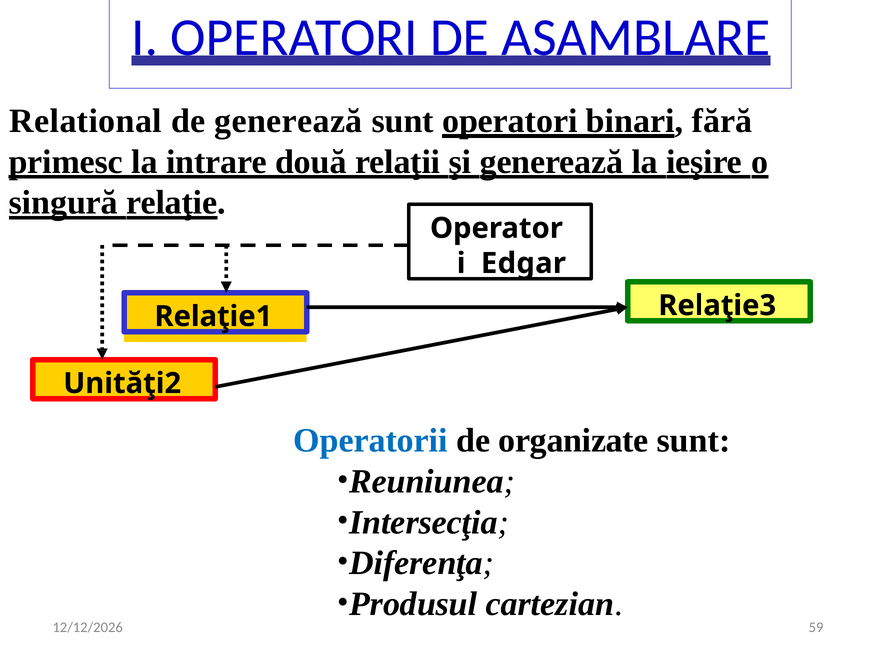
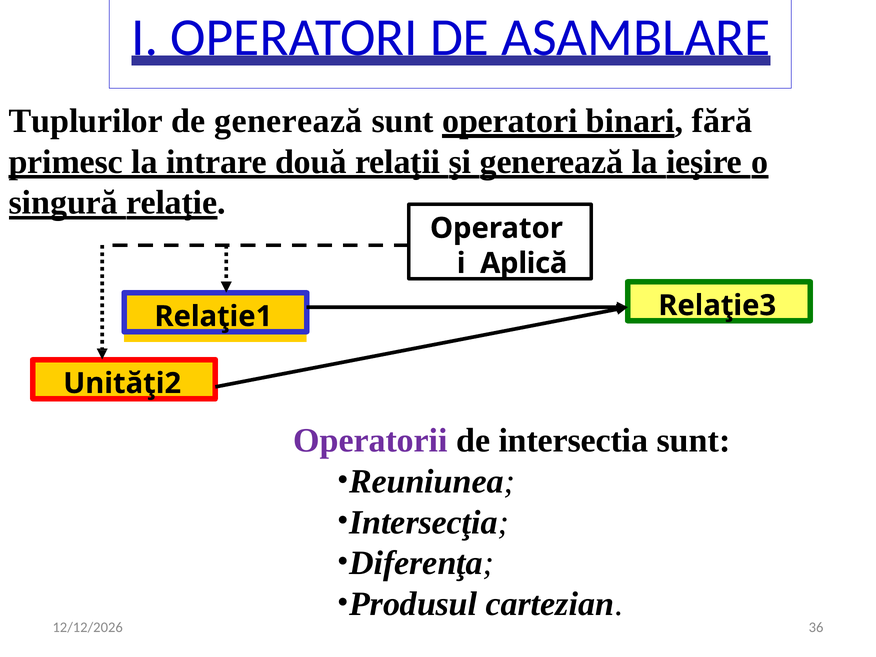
Relational: Relational -> Tuplurilor
Edgar: Edgar -> Aplică
Operatorii colour: blue -> purple
organizate: organizate -> intersectia
59: 59 -> 36
